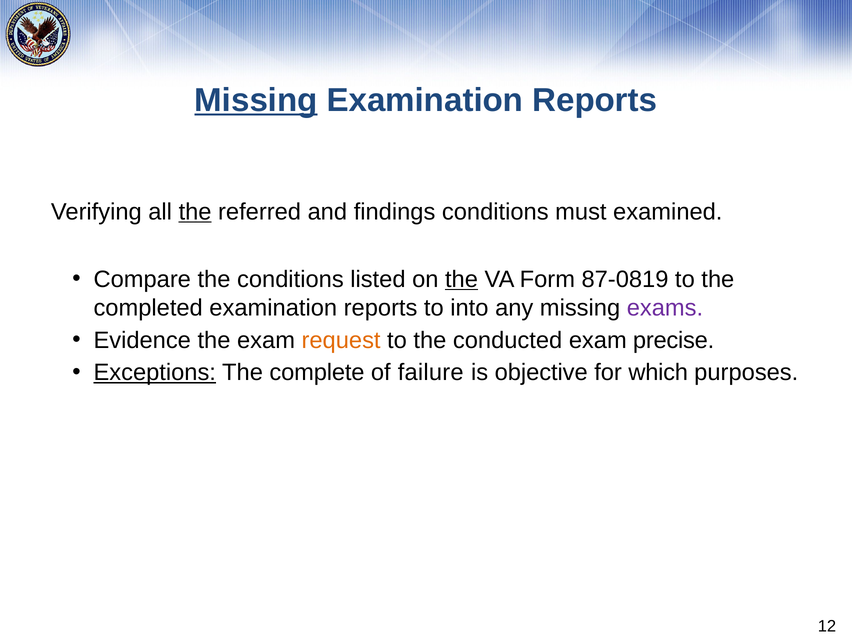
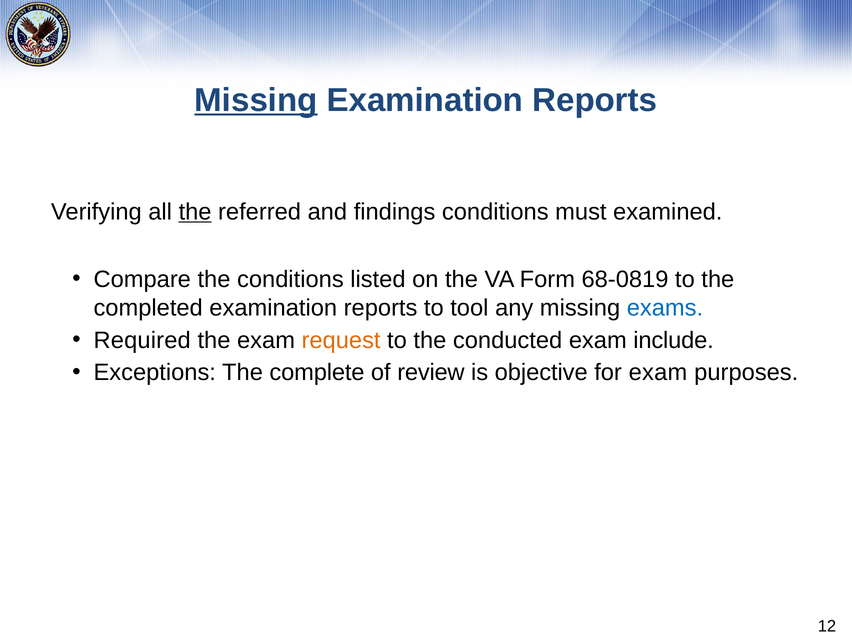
the at (461, 279) underline: present -> none
87-0819: 87-0819 -> 68-0819
into: into -> tool
exams colour: purple -> blue
Evidence: Evidence -> Required
precise: precise -> include
Exceptions underline: present -> none
failure: failure -> review
for which: which -> exam
